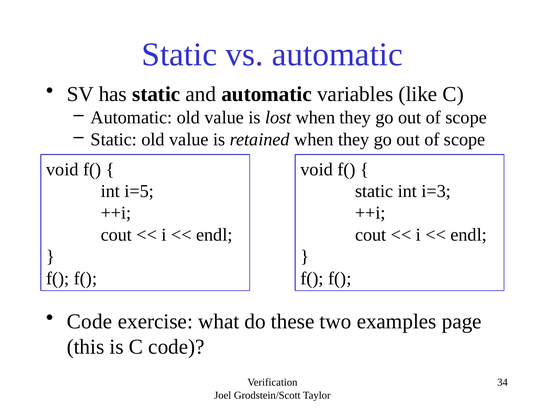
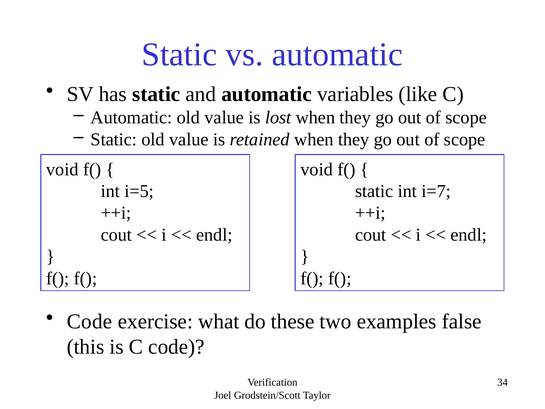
i=3: i=3 -> i=7
page: page -> false
